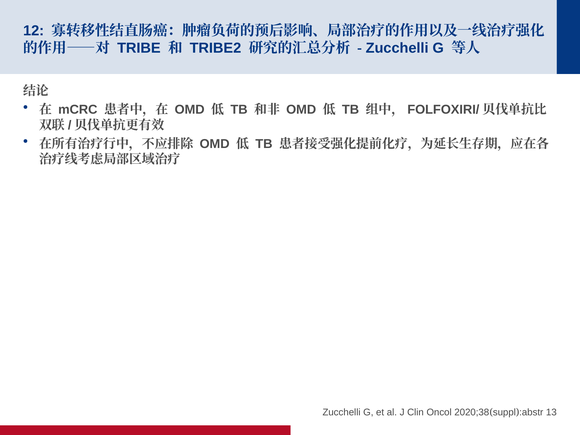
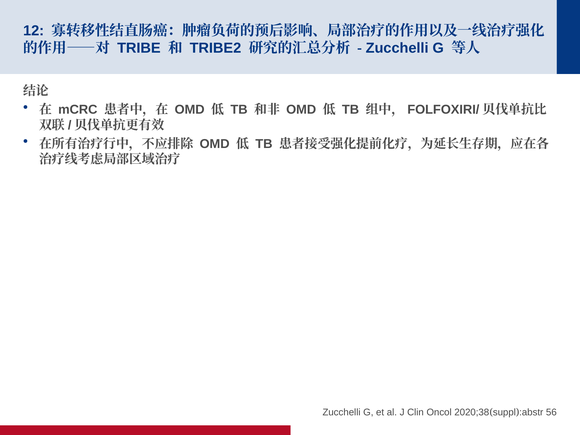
13: 13 -> 56
